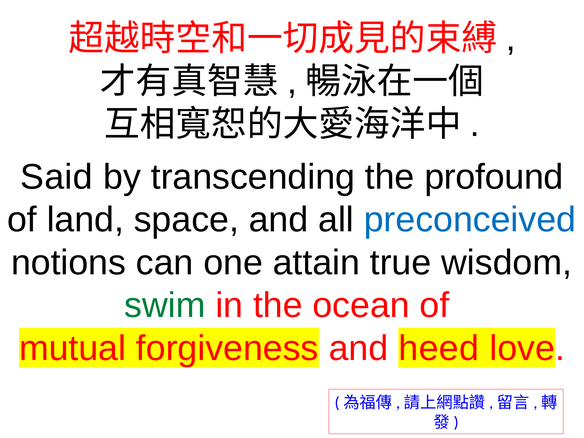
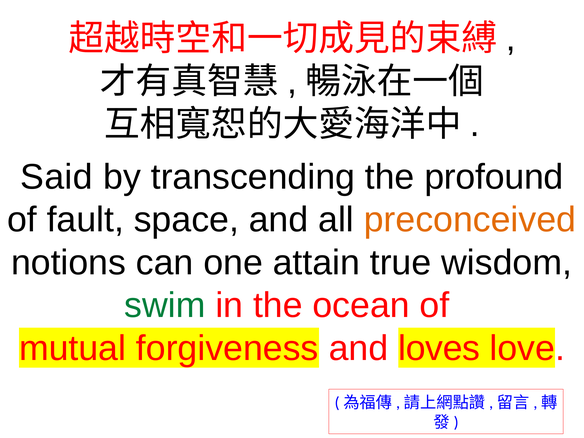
land: land -> fault
preconceived colour: blue -> orange
heed: heed -> loves
